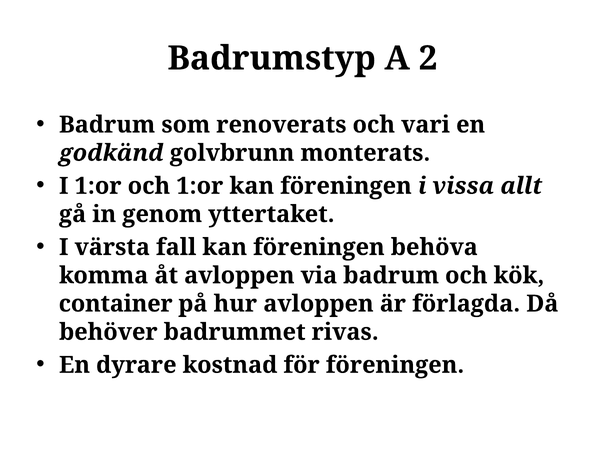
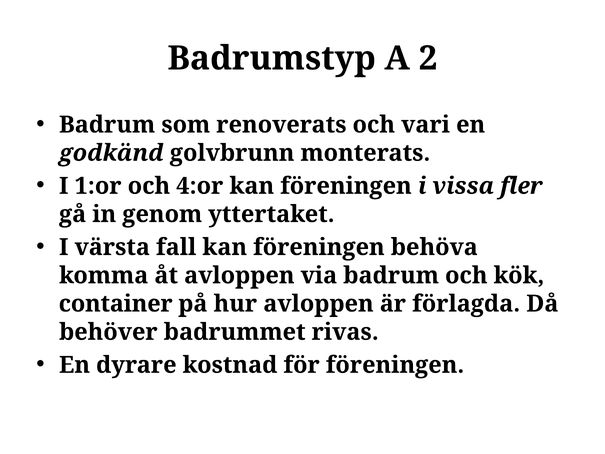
och 1:or: 1:or -> 4:or
allt: allt -> fler
